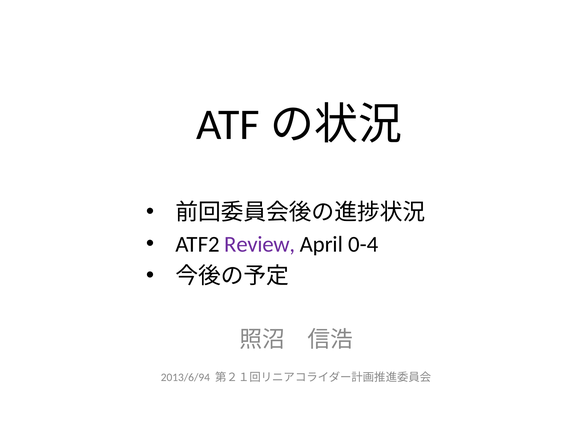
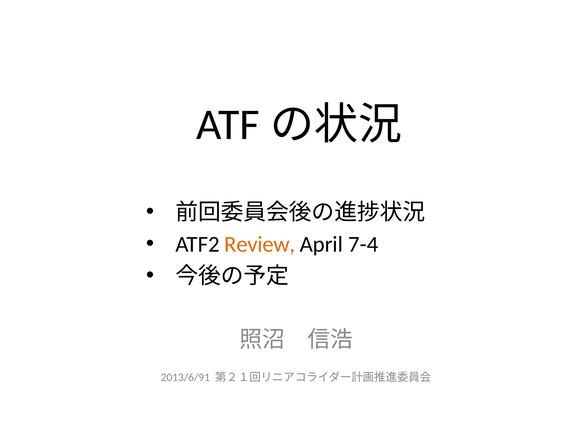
Review colour: purple -> orange
0-4: 0-4 -> 7-4
2013/6/94: 2013/6/94 -> 2013/6/91
